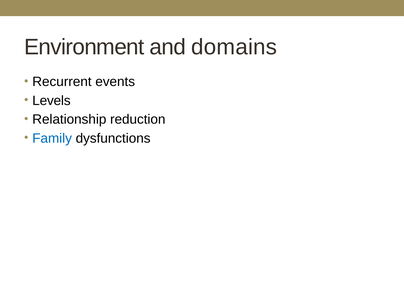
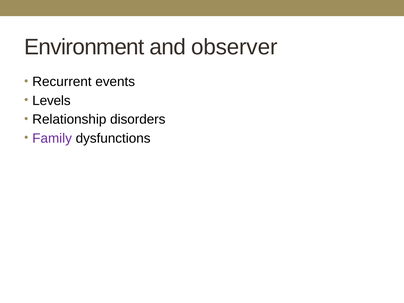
domains: domains -> observer
reduction: reduction -> disorders
Family colour: blue -> purple
